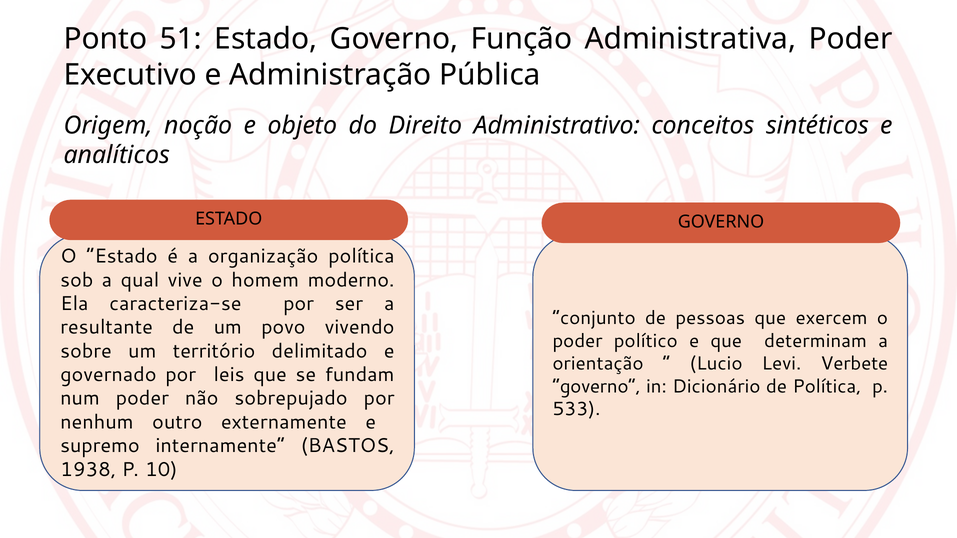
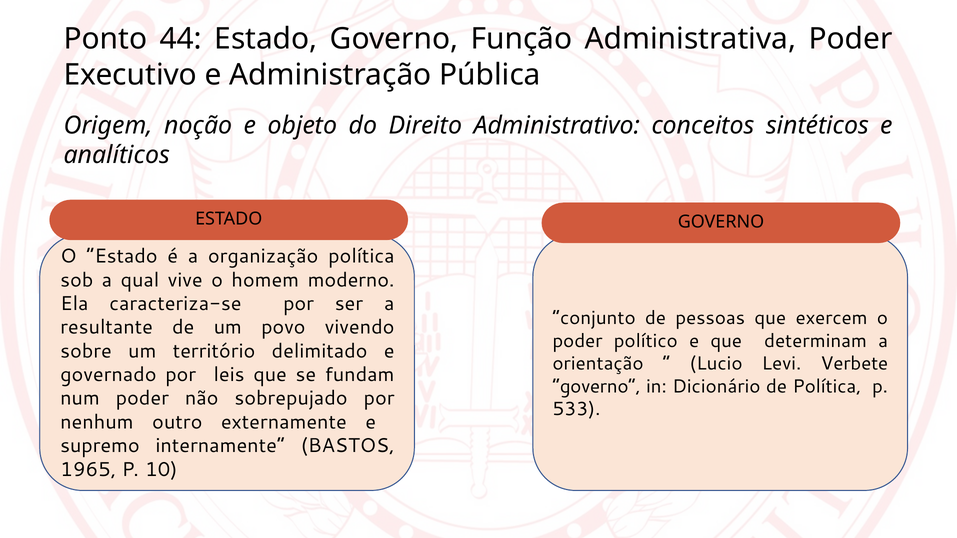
51: 51 -> 44
1938: 1938 -> 1965
